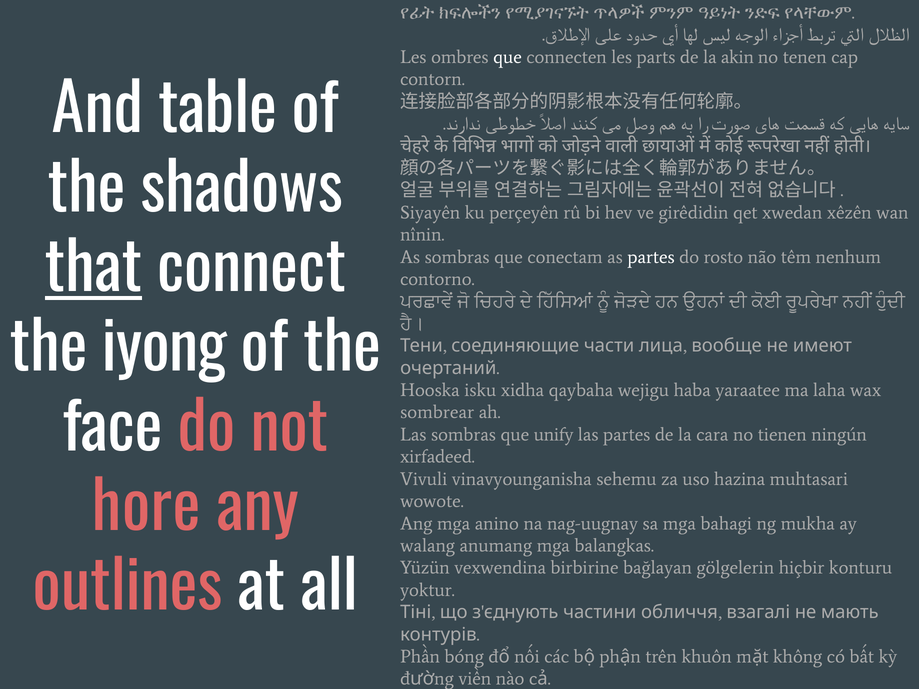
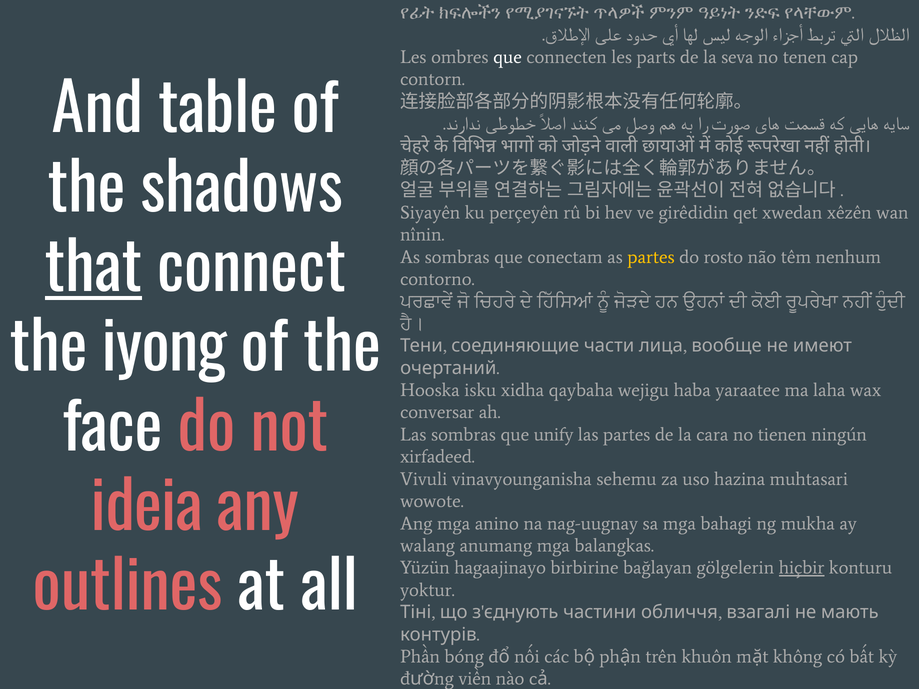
akin: akin -> seva
partes at (651, 257) colour: white -> yellow
sombrear: sombrear -> conversar
hore: hore -> ideia
vexwendina: vexwendina -> hagaajinayo
hiçbir underline: none -> present
